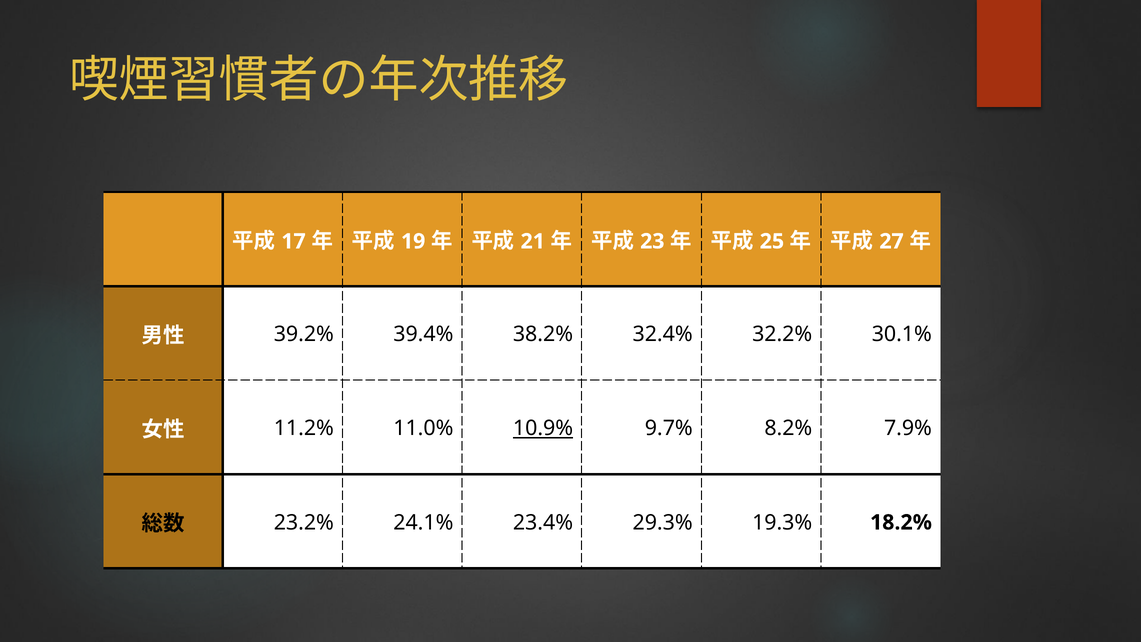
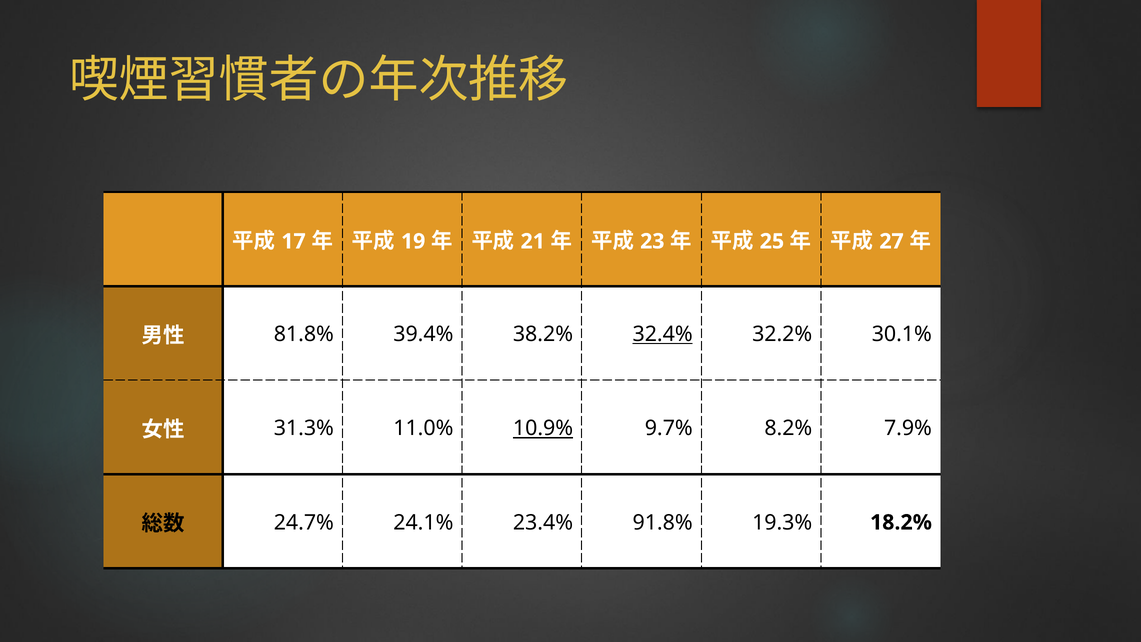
39.2%: 39.2% -> 81.8%
32.4% underline: none -> present
11.2%: 11.2% -> 31.3%
23.2%: 23.2% -> 24.7%
29.3%: 29.3% -> 91.8%
